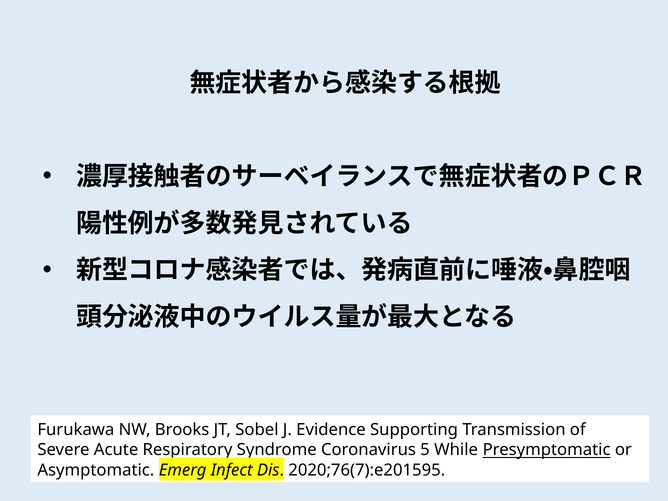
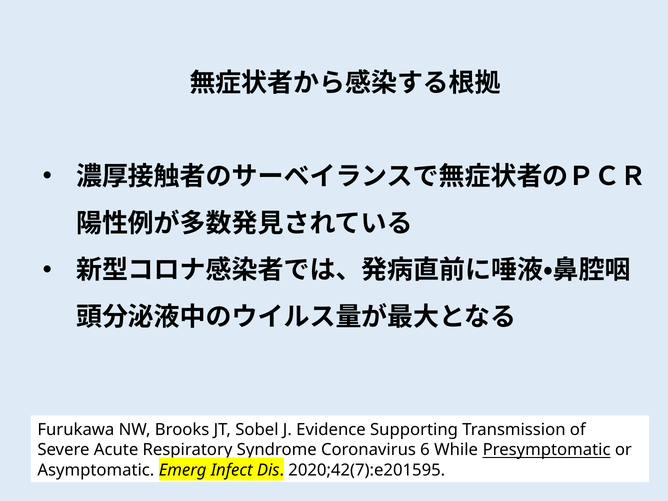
5: 5 -> 6
2020;76(7):e201595: 2020;76(7):e201595 -> 2020;42(7):e201595
